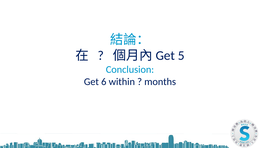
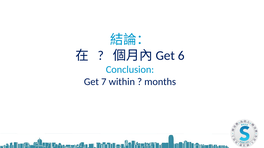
5: 5 -> 6
6: 6 -> 7
